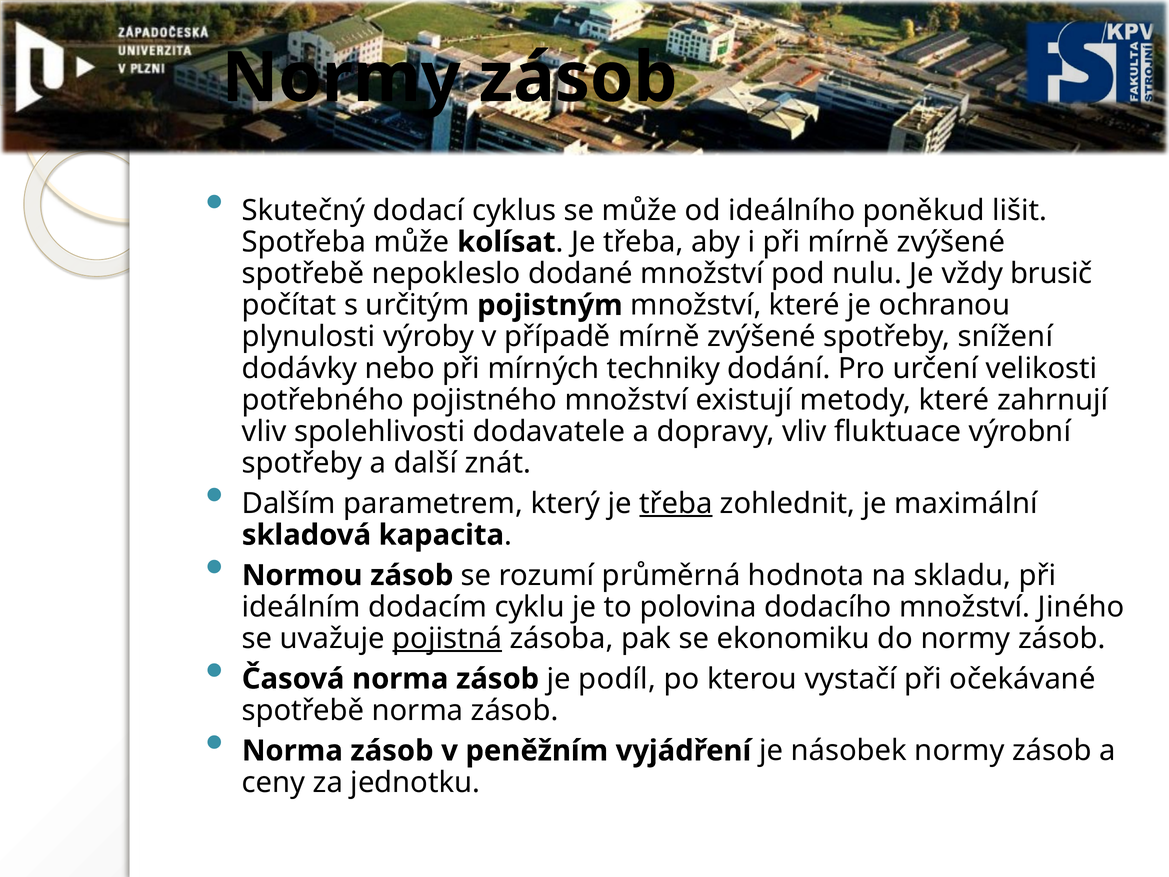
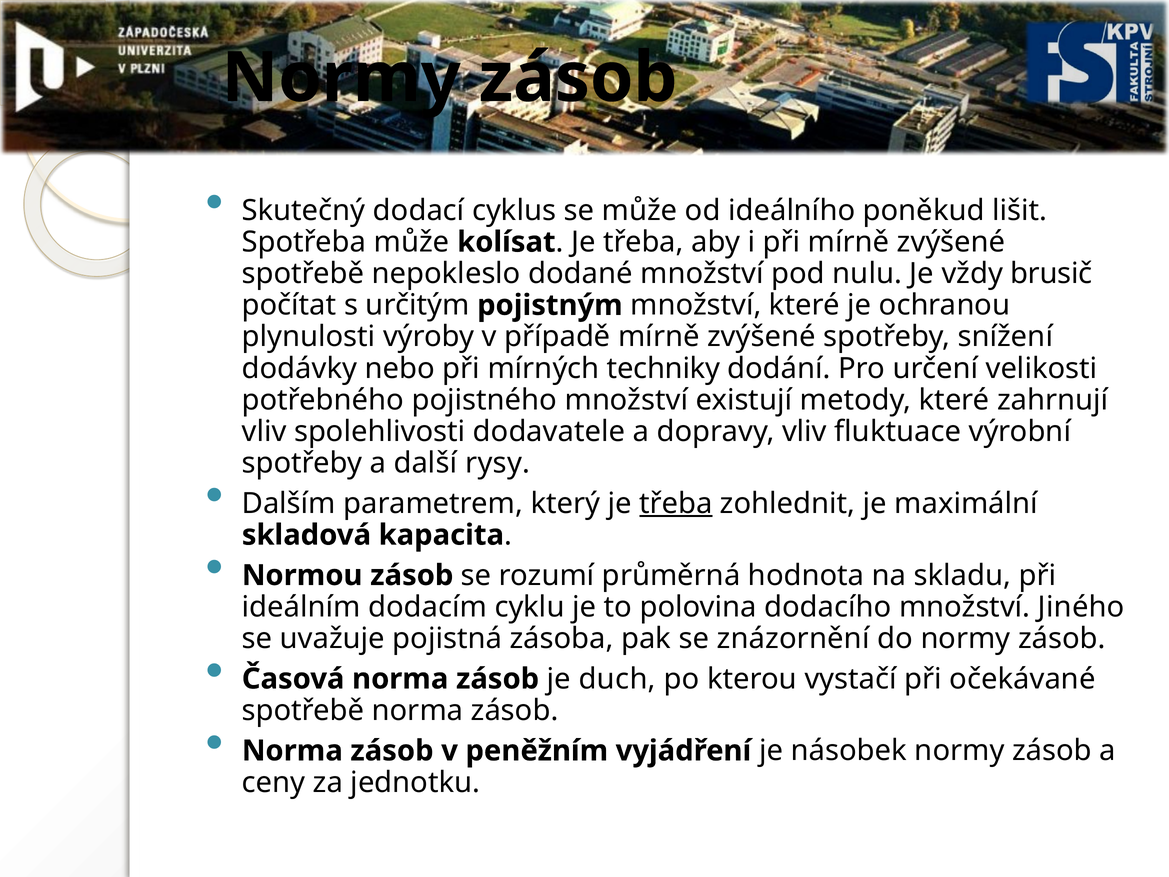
znát: znát -> rysy
pojistná underline: present -> none
ekonomiku: ekonomiku -> znázornění
podíl: podíl -> duch
